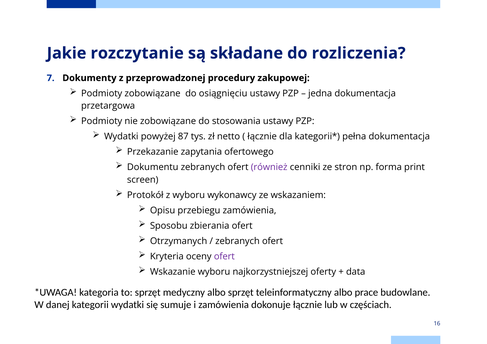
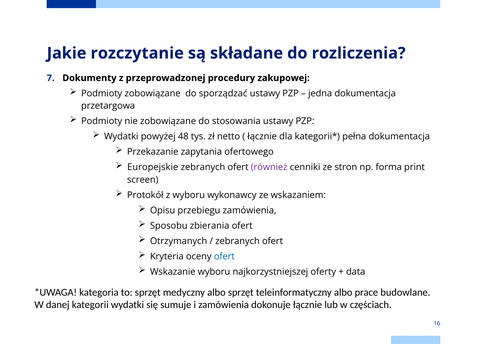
osiągnięciu: osiągnięciu -> sporządzać
87: 87 -> 48
Dokumentu: Dokumentu -> Europejskie
ofert at (224, 257) colour: purple -> blue
